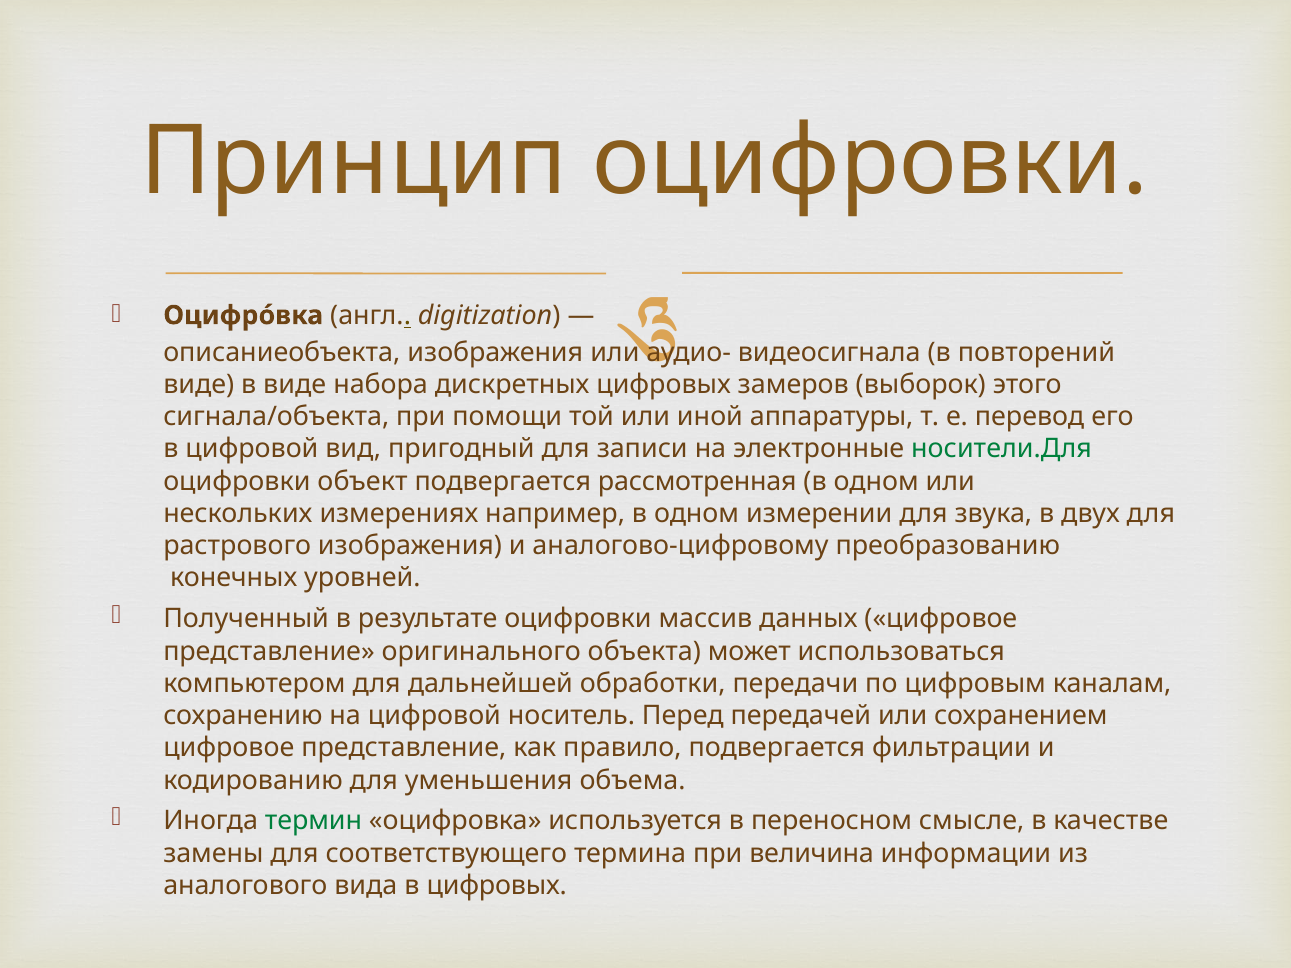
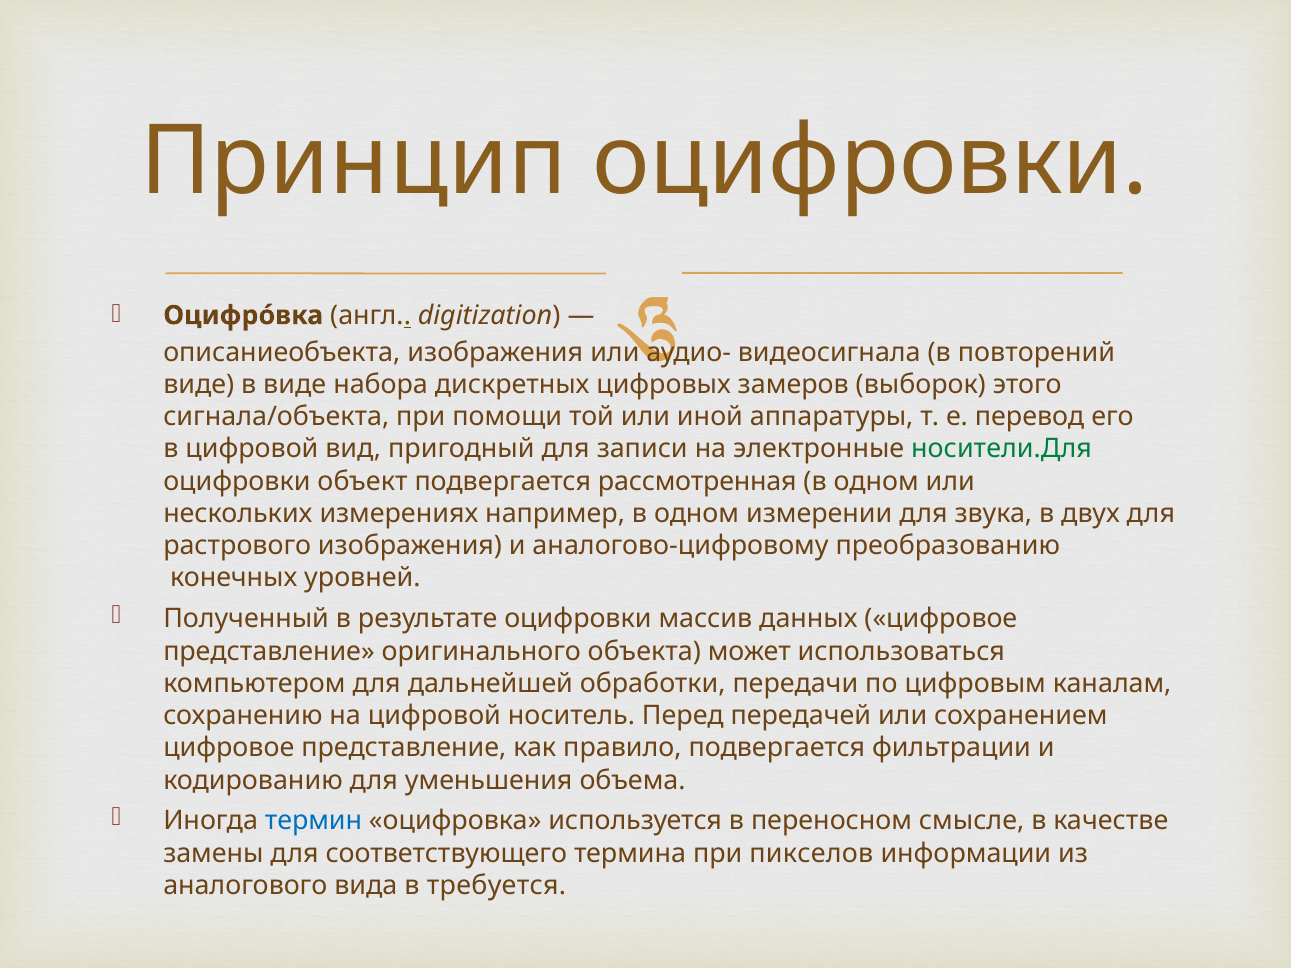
термин colour: green -> blue
величина: величина -> пикселов
в цифровых: цифровых -> требуется
